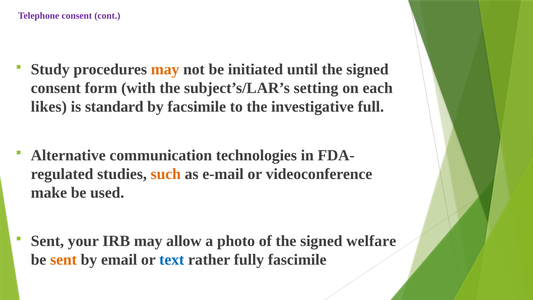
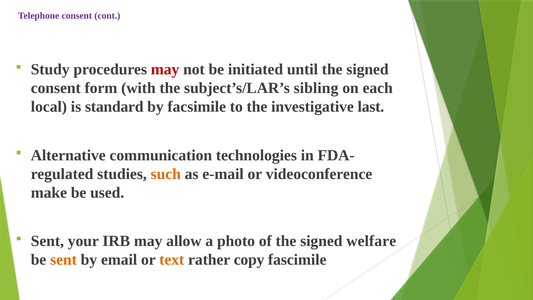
may at (165, 69) colour: orange -> red
setting: setting -> sibling
likes: likes -> local
full: full -> last
text colour: blue -> orange
fully: fully -> copy
